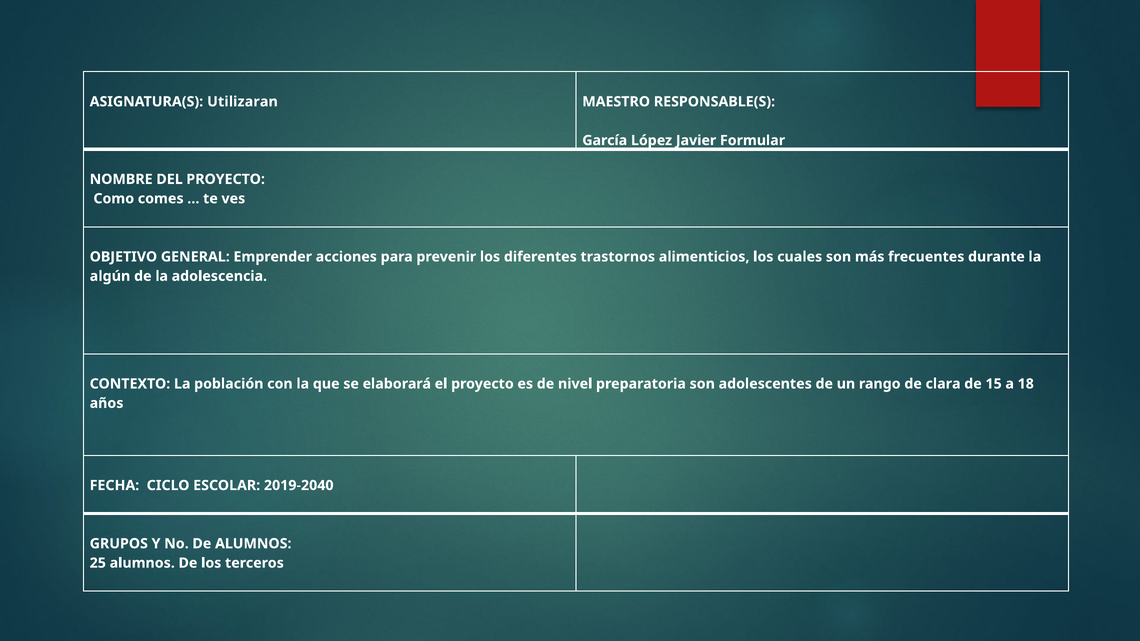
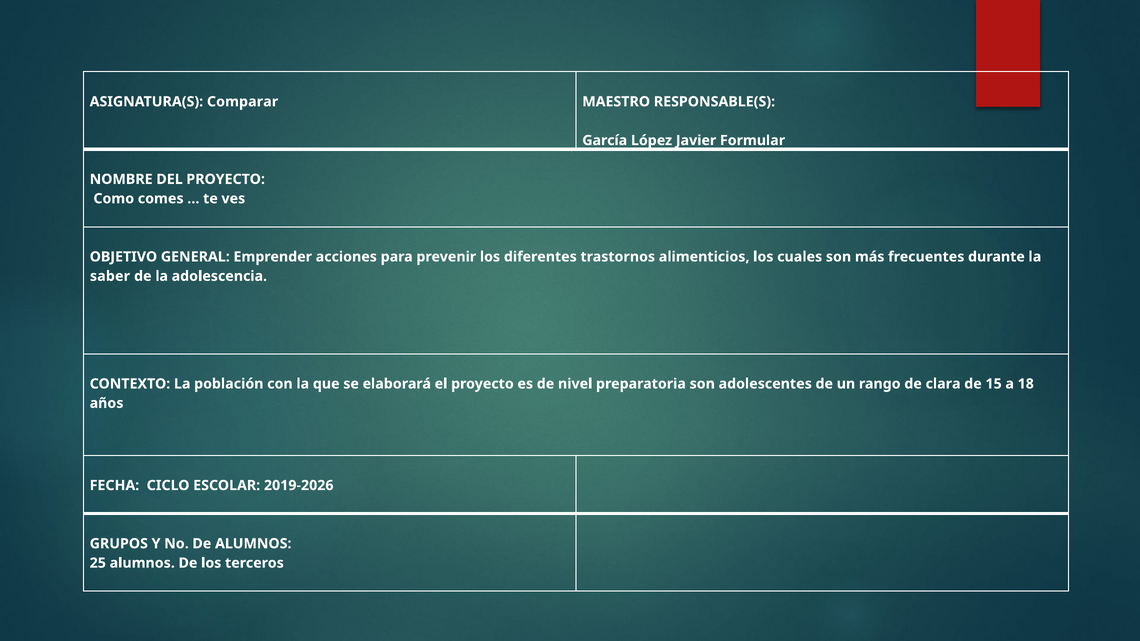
Utilizaran: Utilizaran -> Comparar
algún: algún -> saber
2019-2040: 2019-2040 -> 2019-2026
